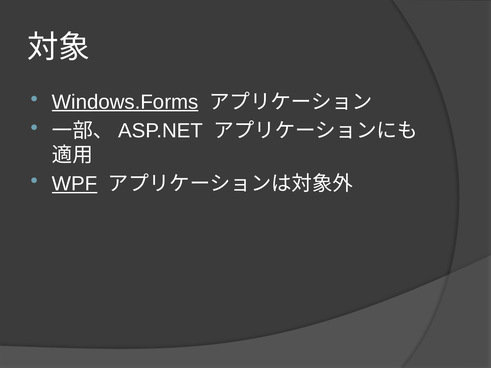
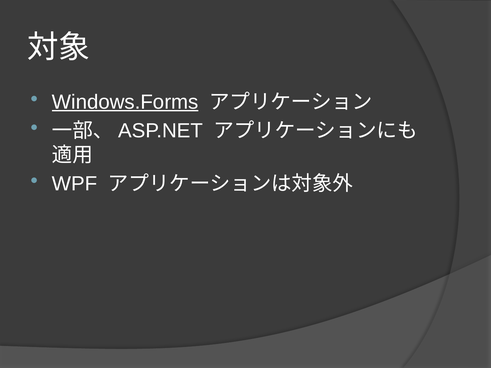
WPF underline: present -> none
